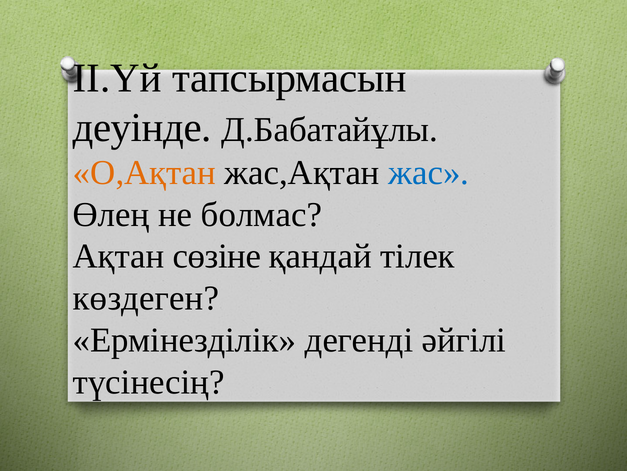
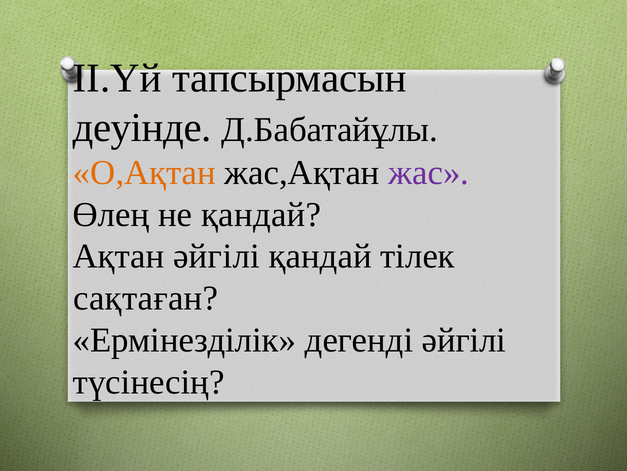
жас colour: blue -> purple
не болмас: болмас -> қандай
Ақтан сөзіне: сөзіне -> әйгілі
көздеген: көздеген -> сақтаған
